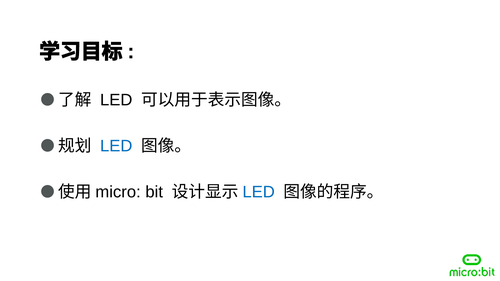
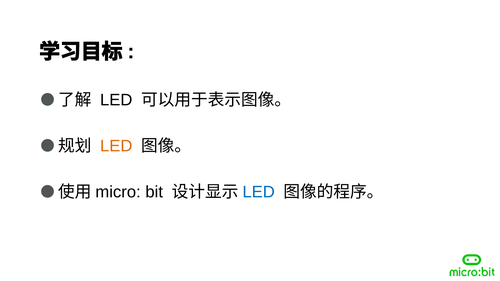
LED at (116, 146) colour: blue -> orange
